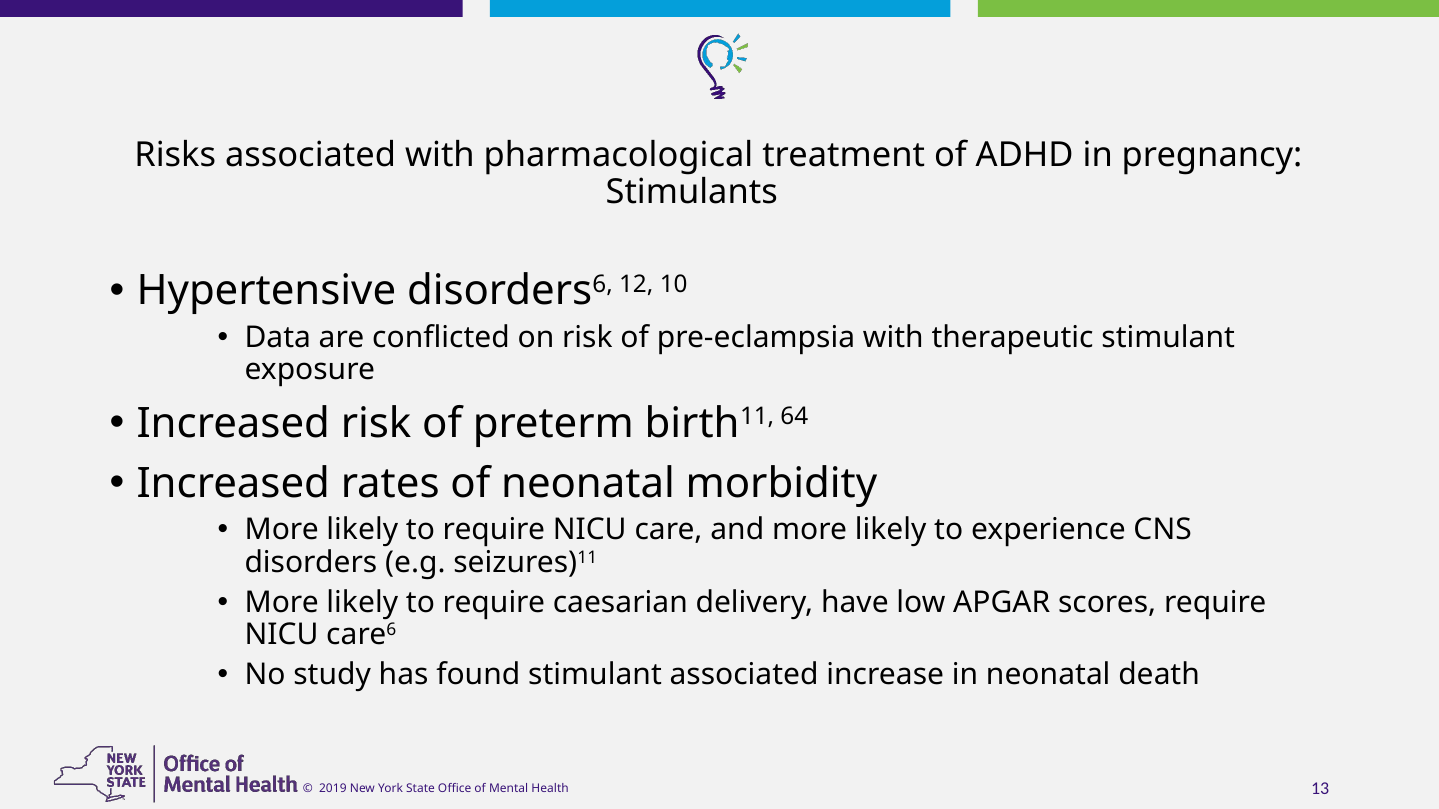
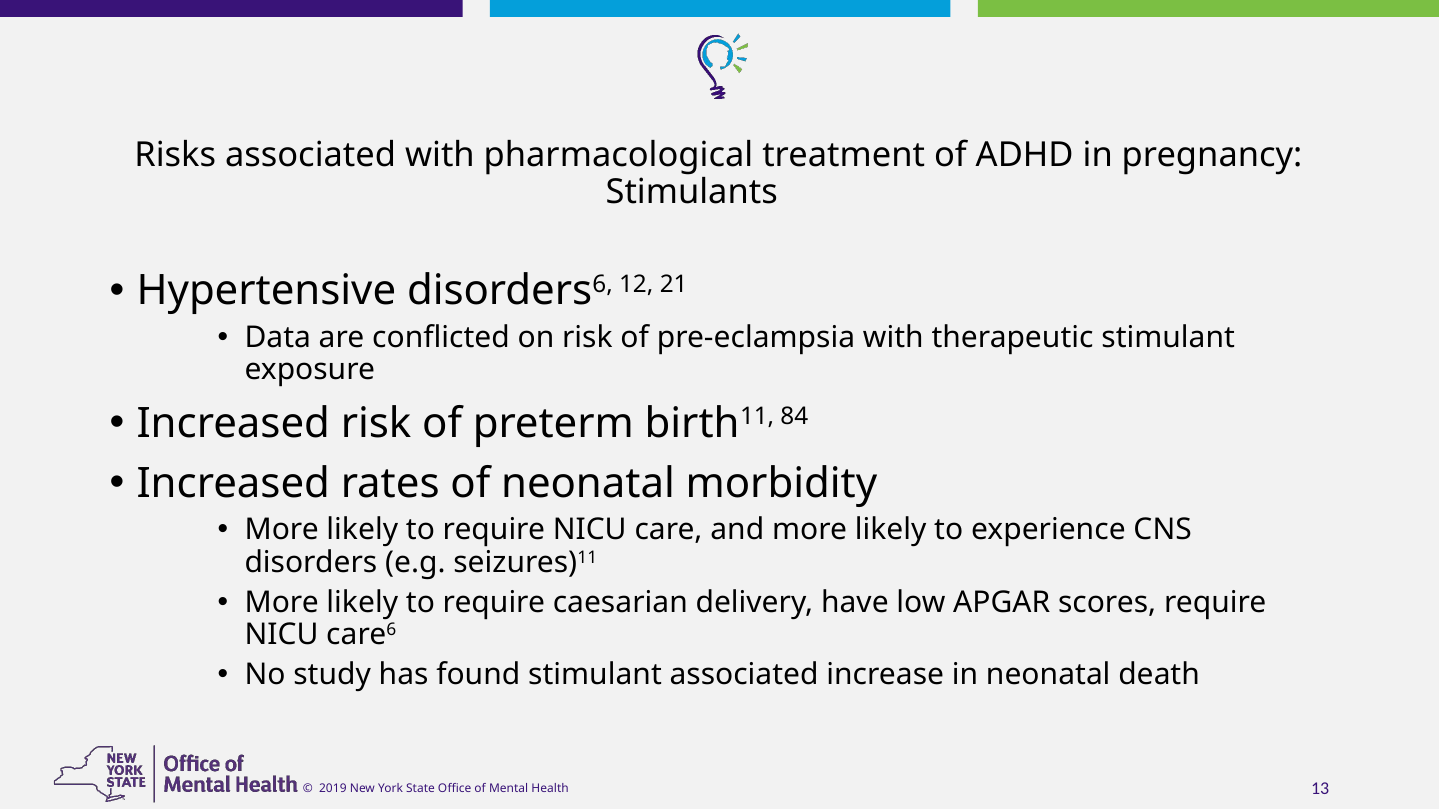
10: 10 -> 21
64: 64 -> 84
